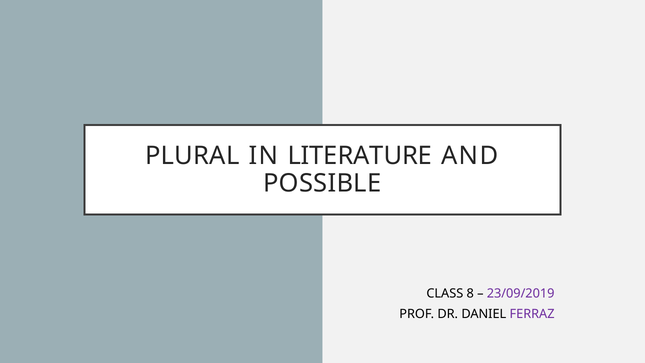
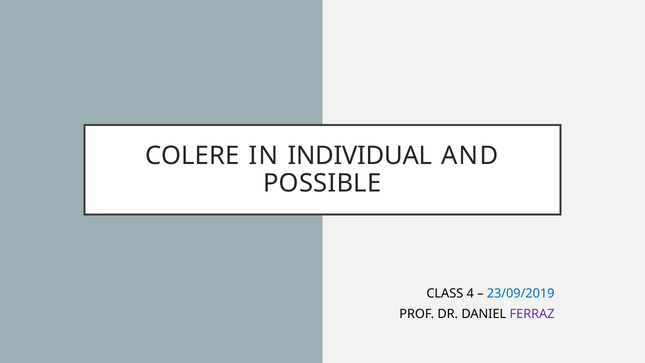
PLURAL: PLURAL -> COLERE
LITERATURE: LITERATURE -> INDIVIDUAL
8: 8 -> 4
23/09/2019 colour: purple -> blue
